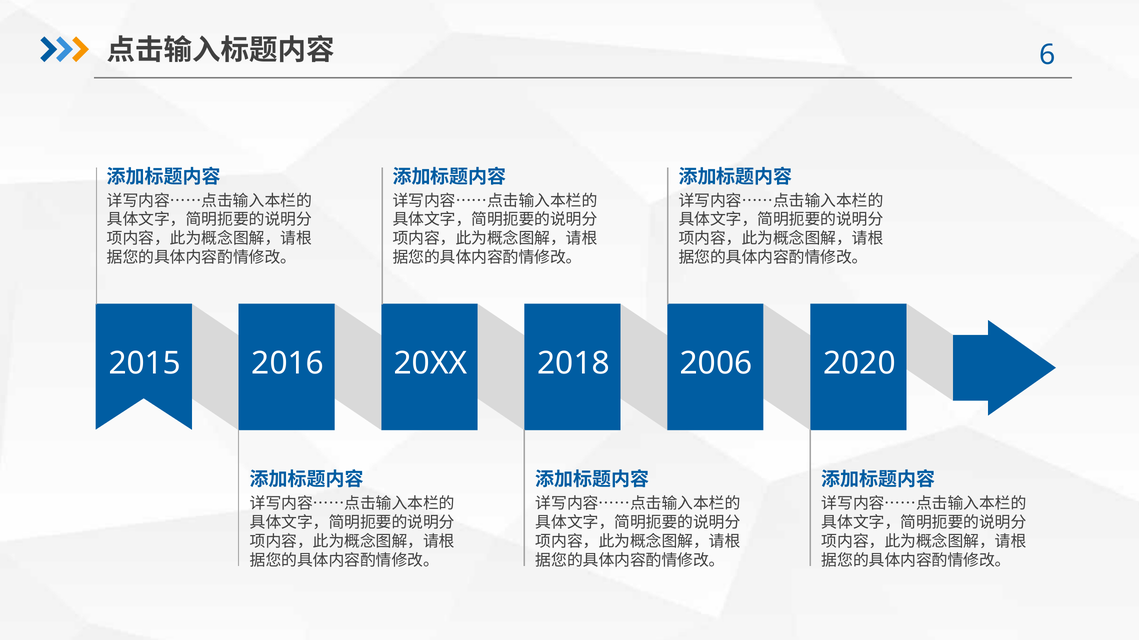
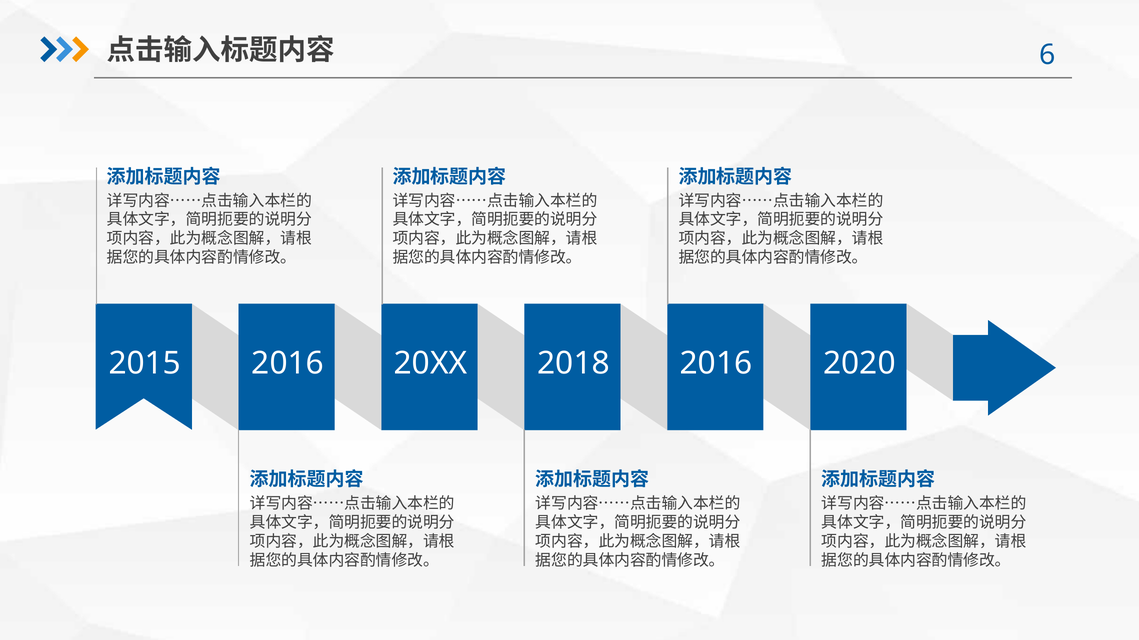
2018 2006: 2006 -> 2016
